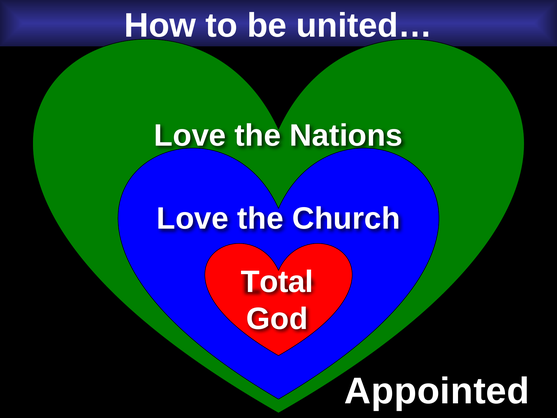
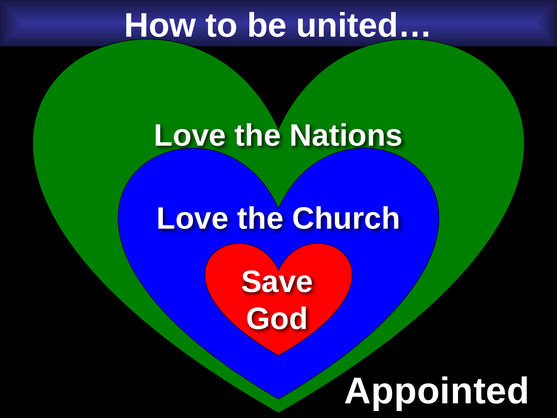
Total: Total -> Save
